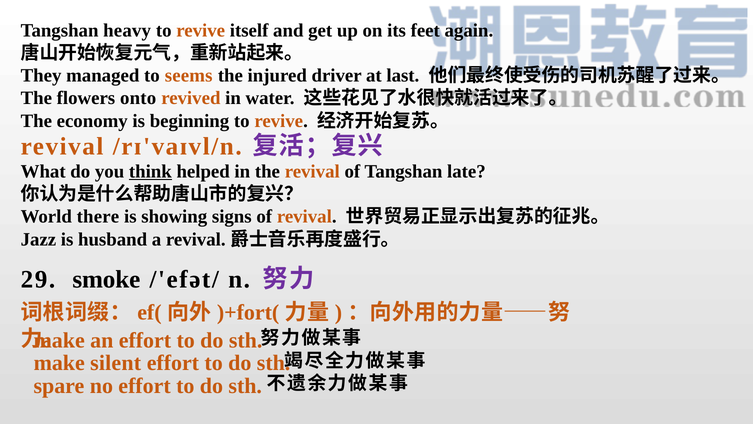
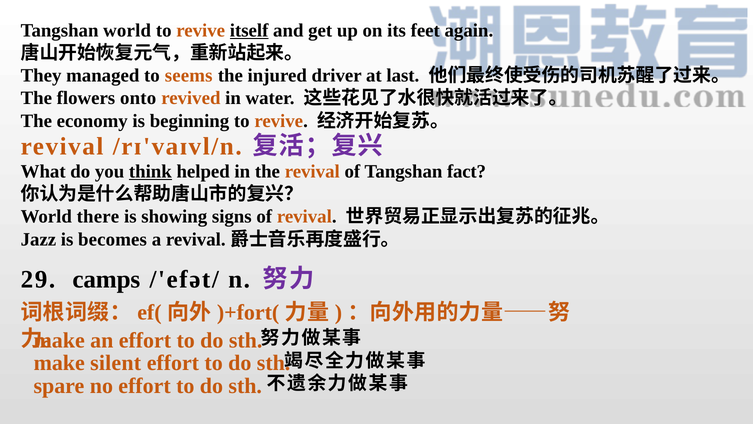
Tangshan heavy: heavy -> world
itself underline: none -> present
late: late -> fact
husband: husband -> becomes
smoke: smoke -> camps
